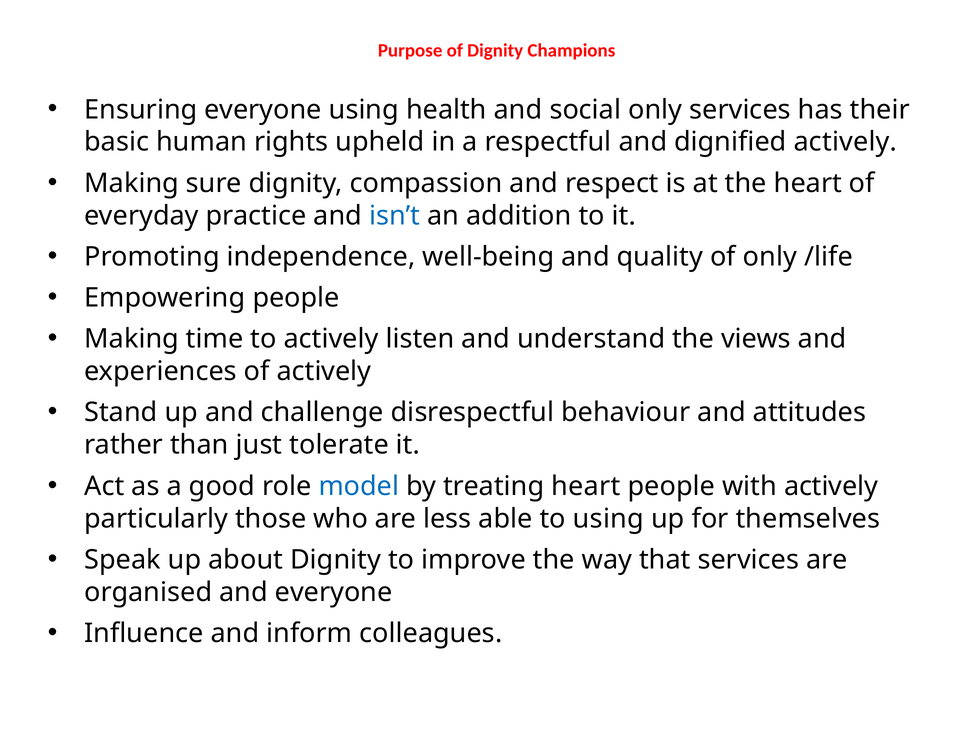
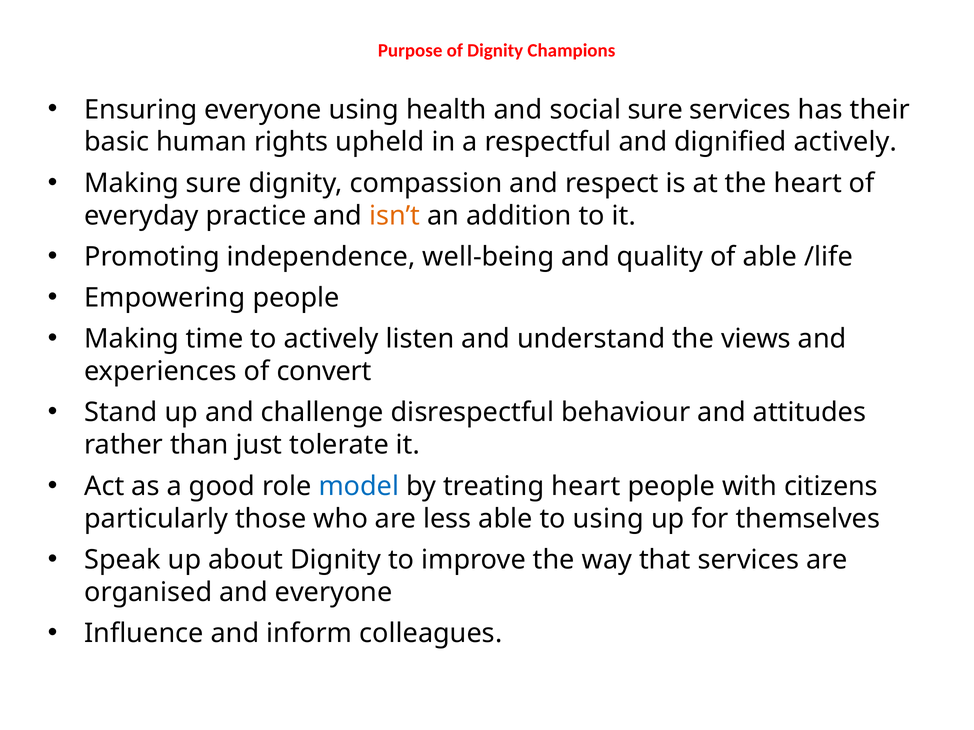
social only: only -> sure
isn’t colour: blue -> orange
of only: only -> able
of actively: actively -> convert
with actively: actively -> citizens
